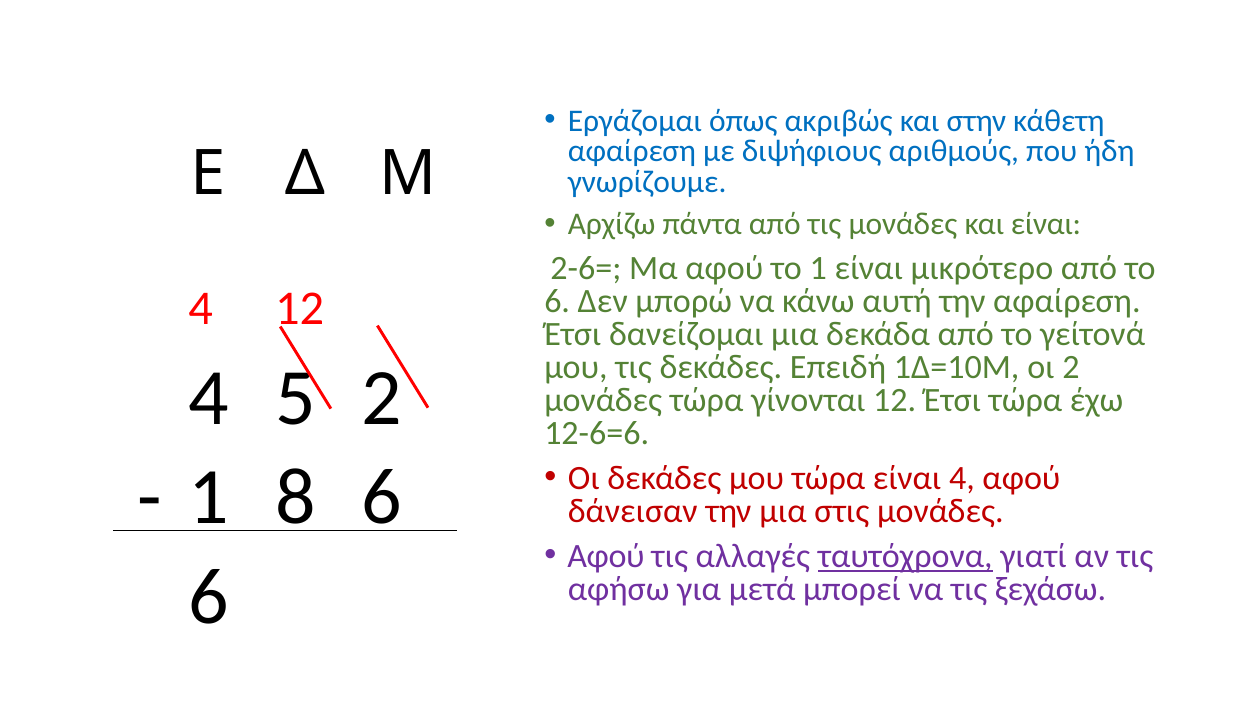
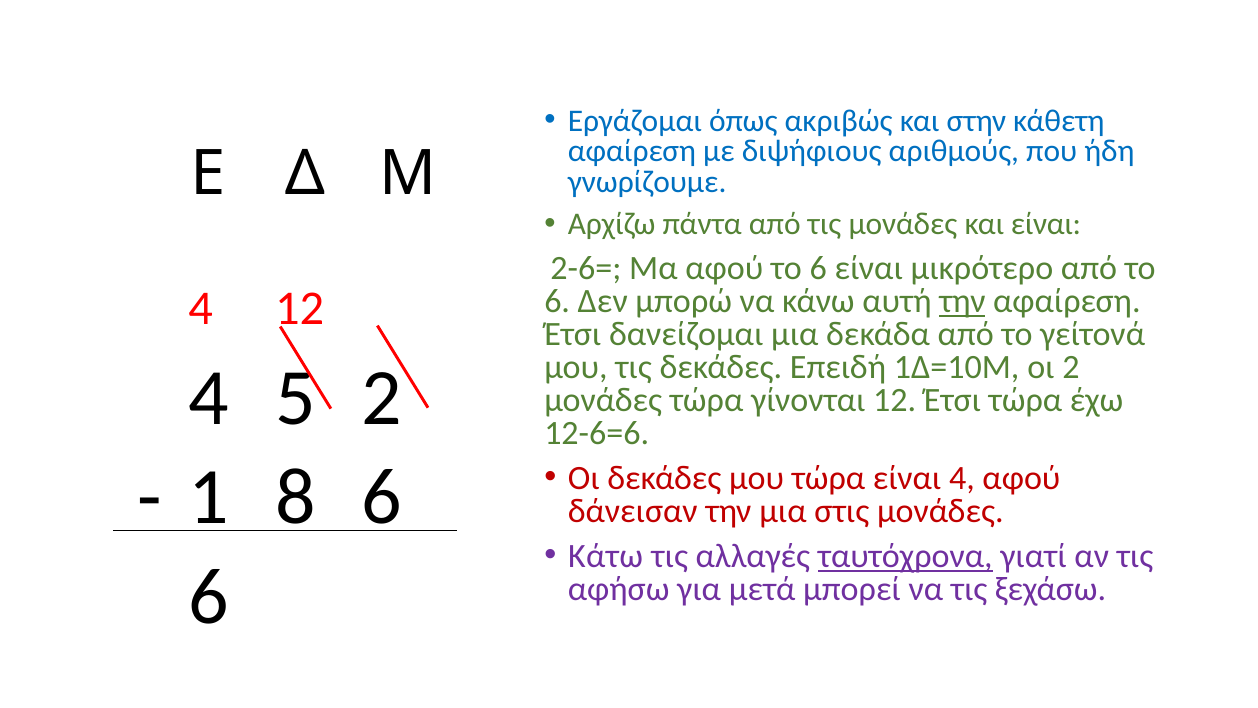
αφού το 1: 1 -> 6
την at (962, 301) underline: none -> present
Αφού at (606, 556): Αφού -> Κάτω
